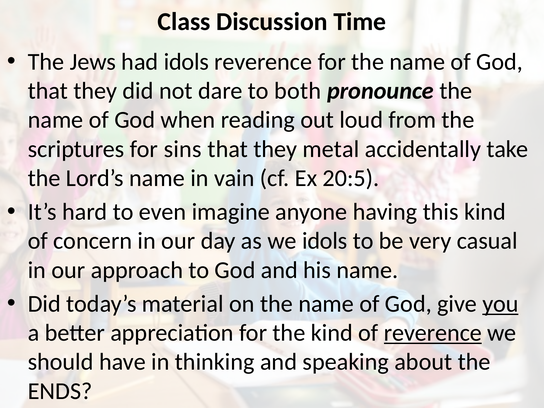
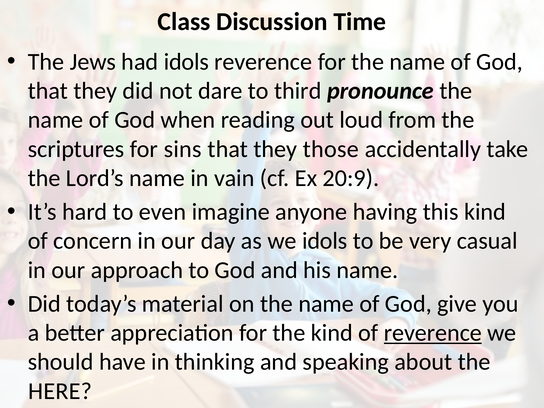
both: both -> third
metal: metal -> those
20:5: 20:5 -> 20:9
you underline: present -> none
ENDS: ENDS -> HERE
